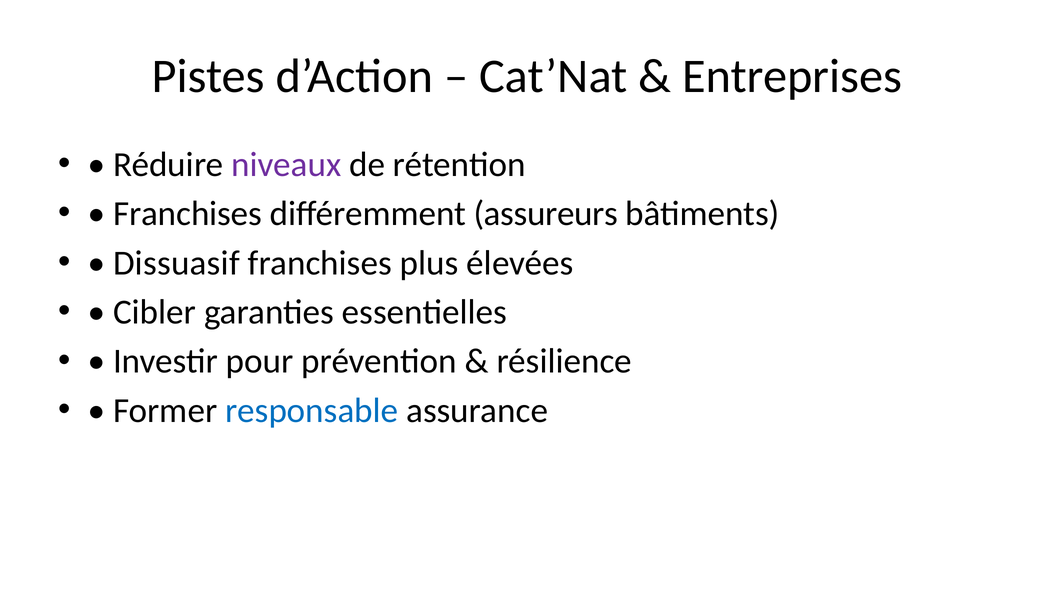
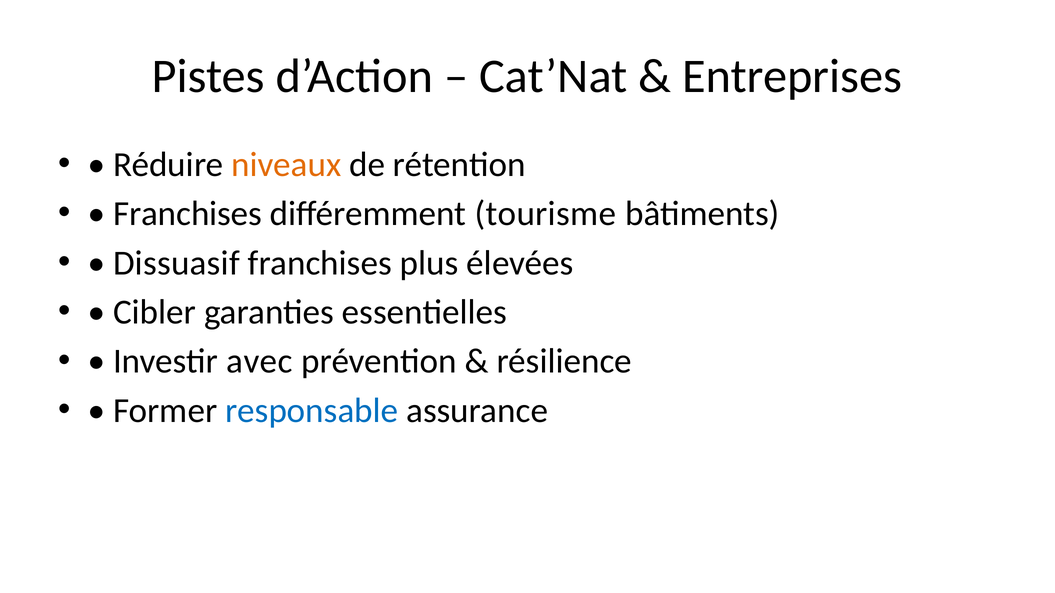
niveaux colour: purple -> orange
assureurs: assureurs -> tourisme
pour: pour -> avec
